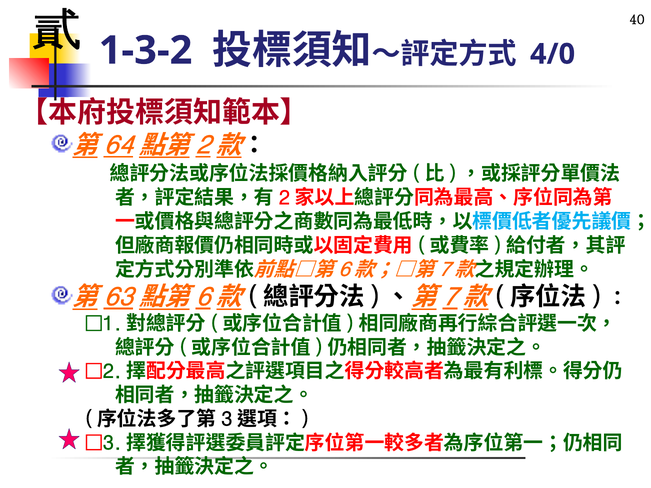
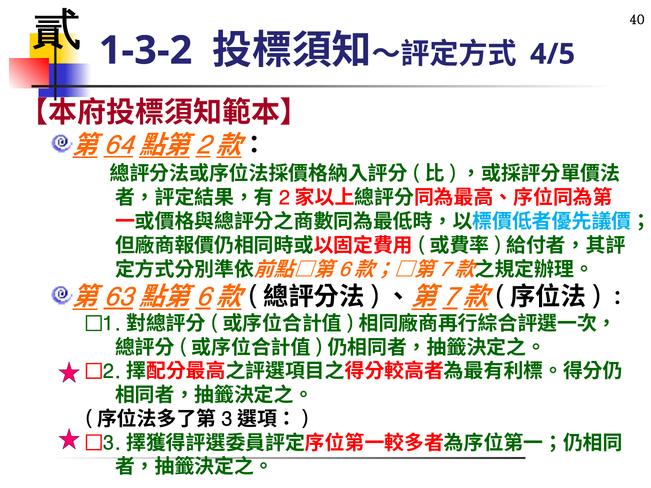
4/0: 4/0 -> 4/5
